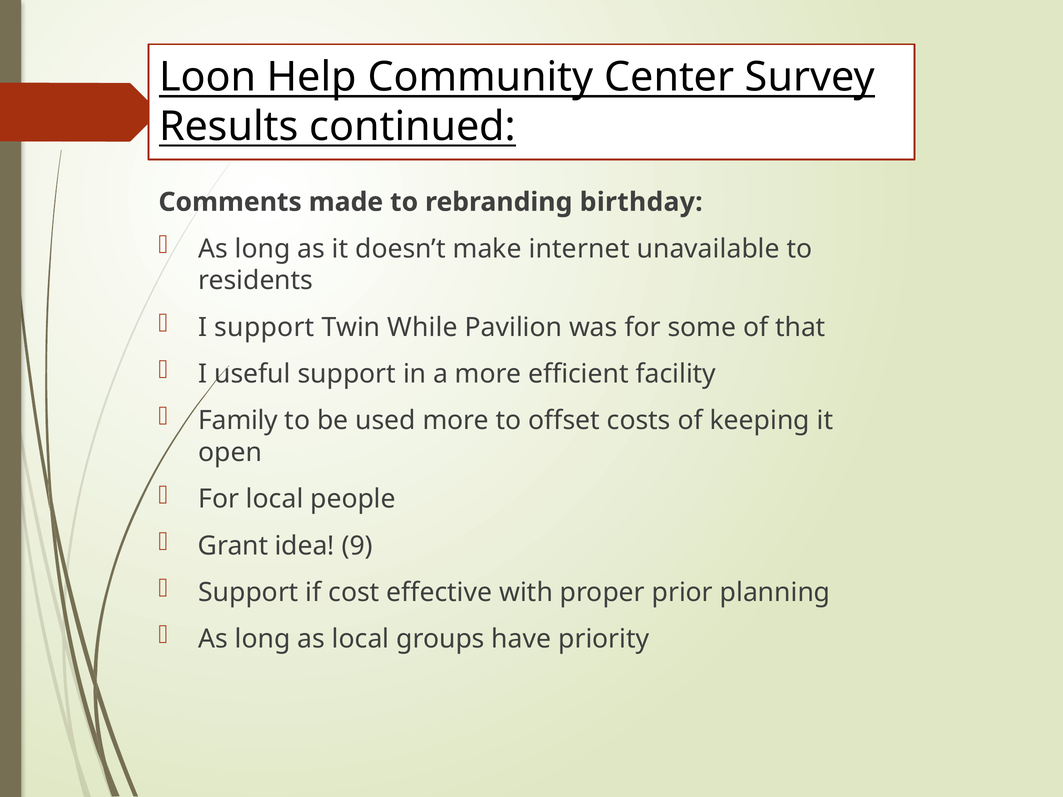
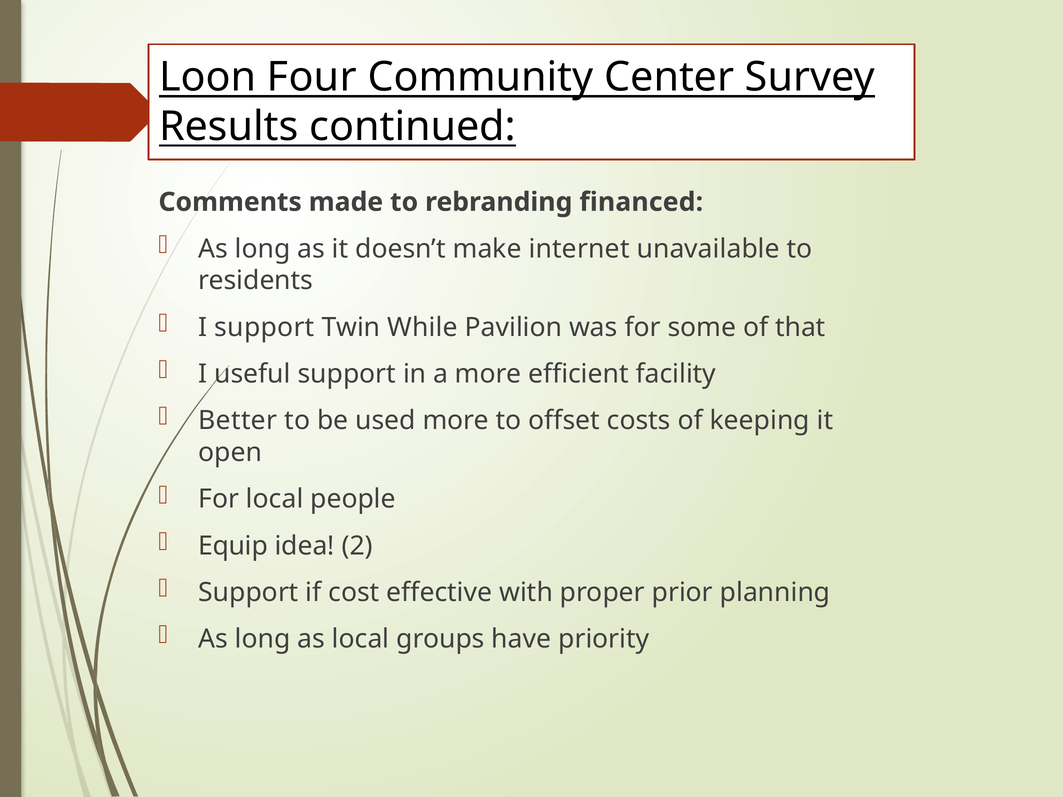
Help: Help -> Four
birthday: birthday -> financed
Family: Family -> Better
Grant: Grant -> Equip
9: 9 -> 2
